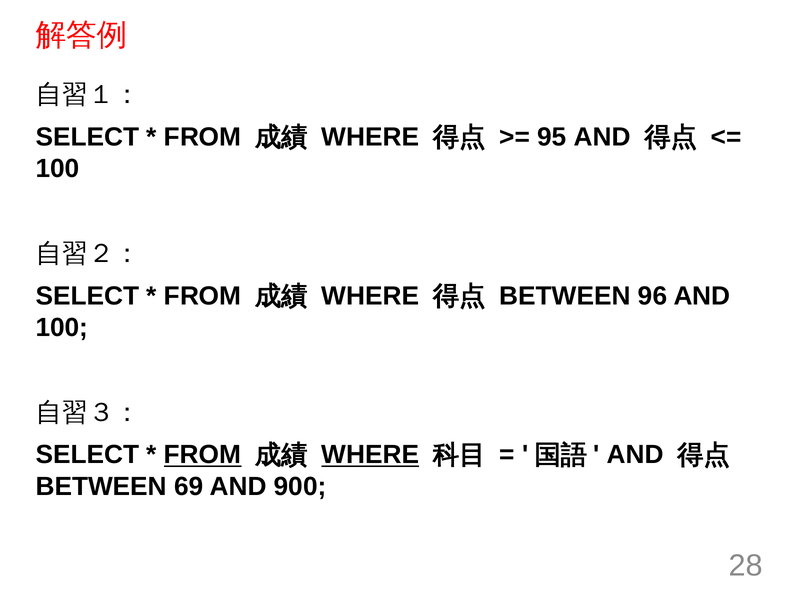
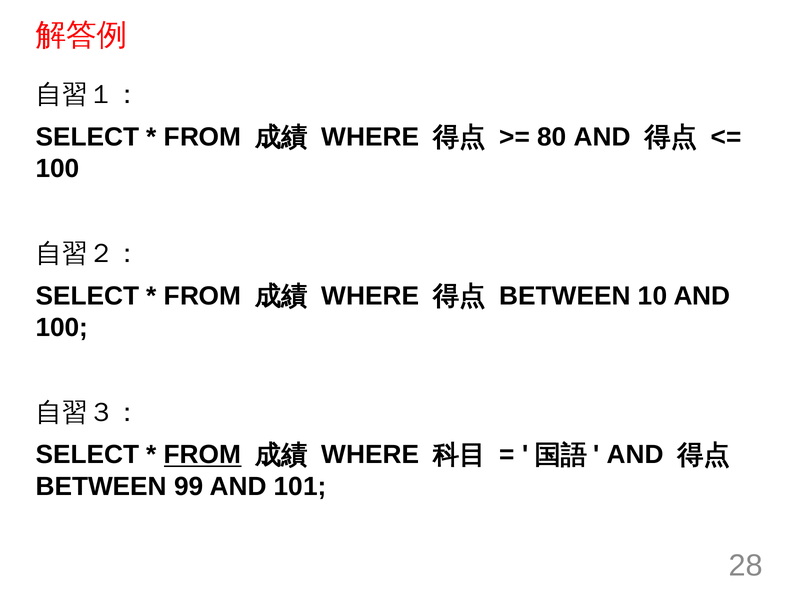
95: 95 -> 80
96: 96 -> 10
WHERE at (370, 455) underline: present -> none
69: 69 -> 99
900: 900 -> 101
